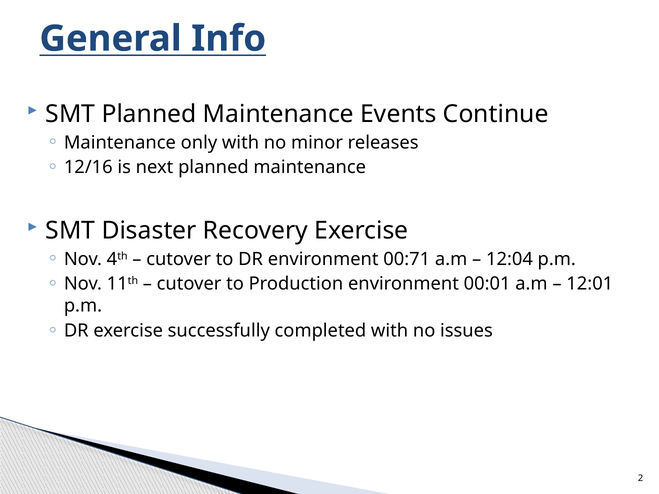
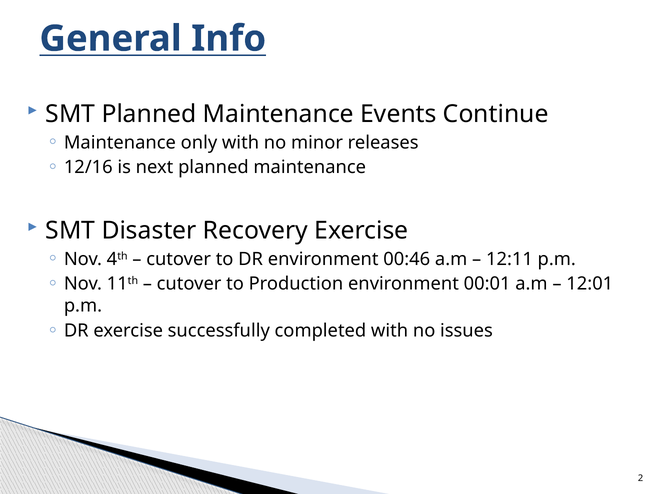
00:71: 00:71 -> 00:46
12:04: 12:04 -> 12:11
